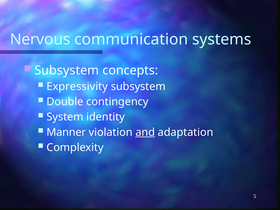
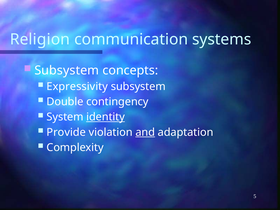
Nervous: Nervous -> Religion
identity underline: none -> present
Manner: Manner -> Provide
